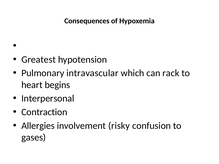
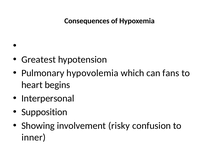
intravascular: intravascular -> hypovolemia
rack: rack -> fans
Contraction: Contraction -> Supposition
Allergies: Allergies -> Showing
gases: gases -> inner
